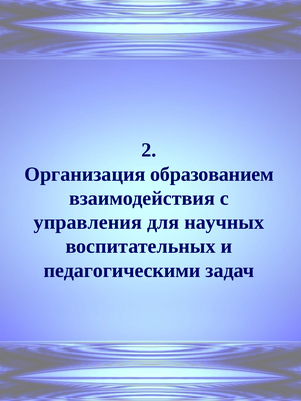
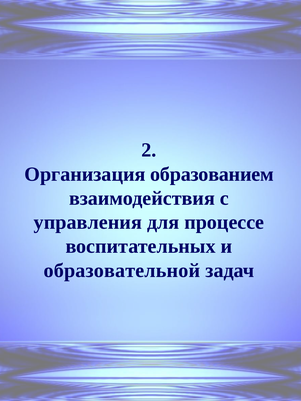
научных: научных -> процессе
педагогическими: педагогическими -> образовательной
